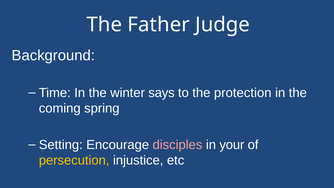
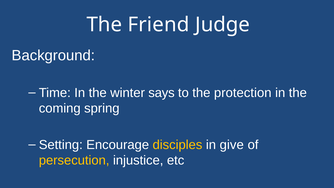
Father: Father -> Friend
disciples colour: pink -> yellow
your: your -> give
